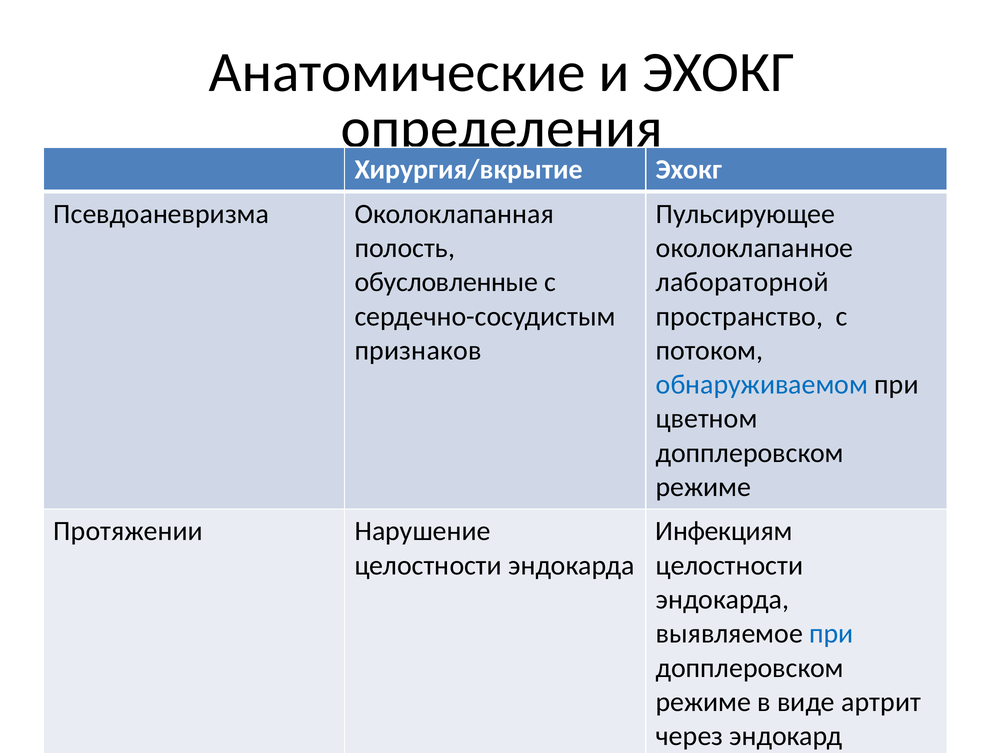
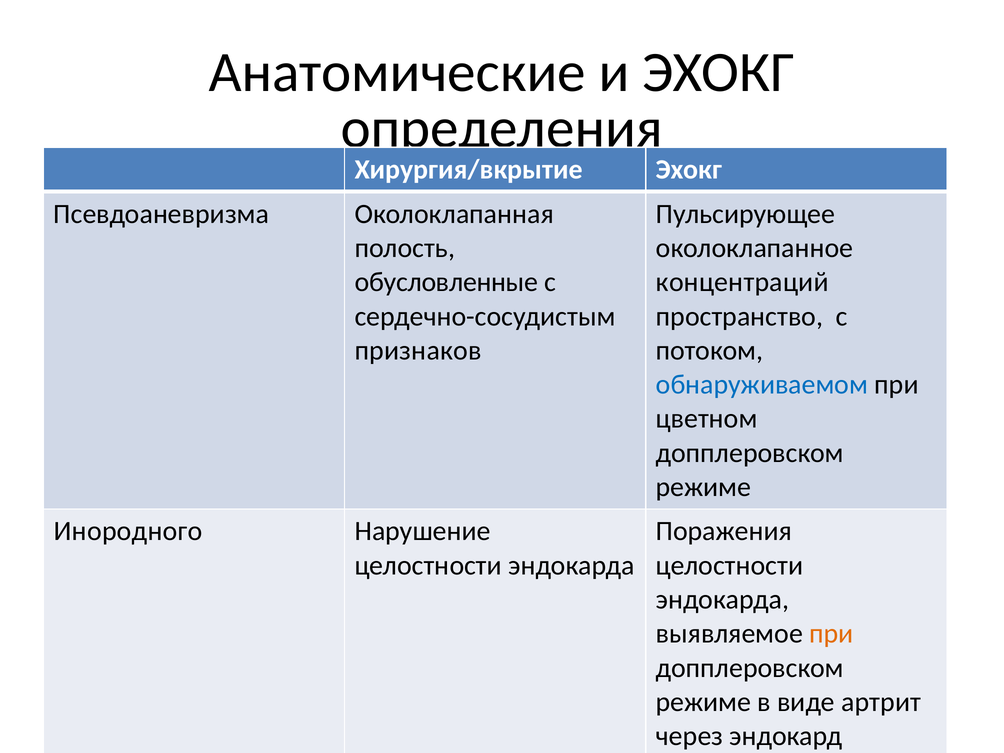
лабораторной: лабораторной -> концентраций
Протяжении: Протяжении -> Инородного
Инфекциям: Инфекциям -> Поражения
при at (831, 634) colour: blue -> orange
